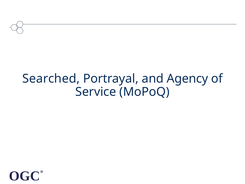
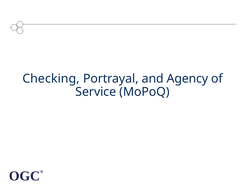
Searched: Searched -> Checking
